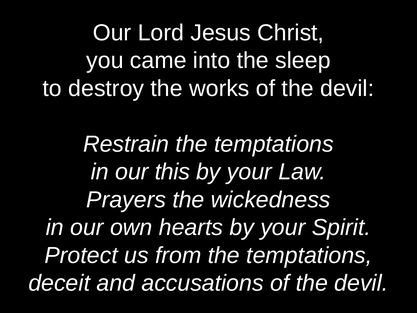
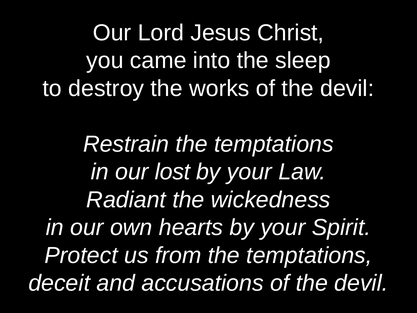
this: this -> lost
Prayers: Prayers -> Radiant
